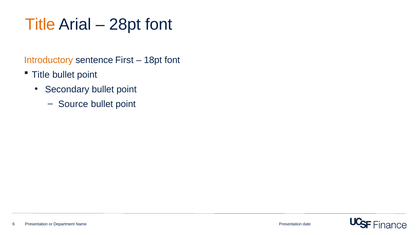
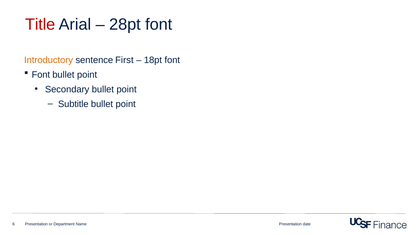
Title at (40, 25) colour: orange -> red
Title at (41, 75): Title -> Font
Source: Source -> Subtitle
